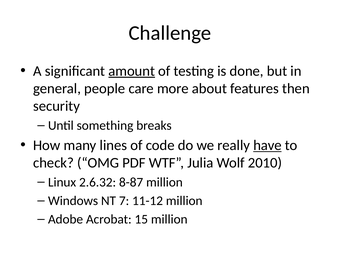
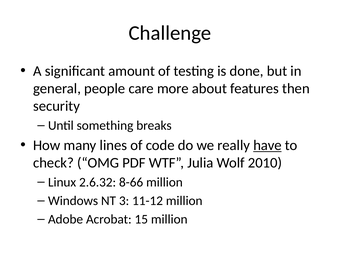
amount underline: present -> none
8-87: 8-87 -> 8-66
7: 7 -> 3
